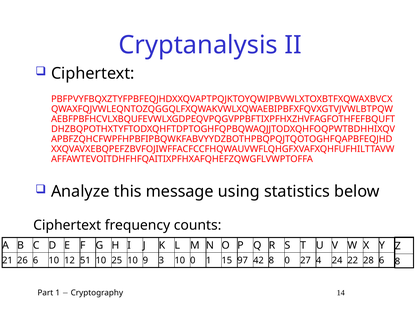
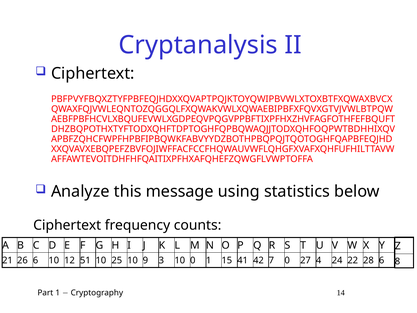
97: 97 -> 41
42 8: 8 -> 7
